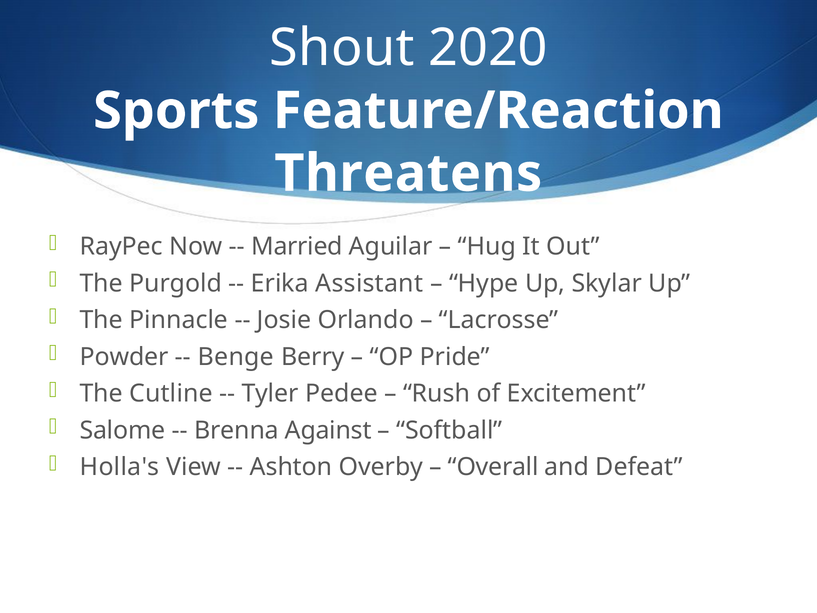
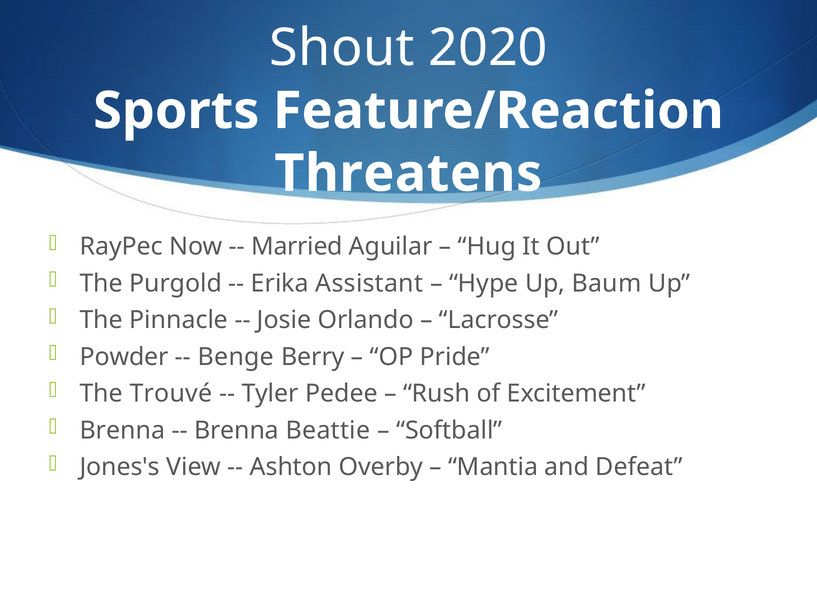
Skylar: Skylar -> Baum
Cutline: Cutline -> Trouvé
Salome at (122, 430): Salome -> Brenna
Against: Against -> Beattie
Holla's: Holla's -> Jones's
Overall: Overall -> Mantia
